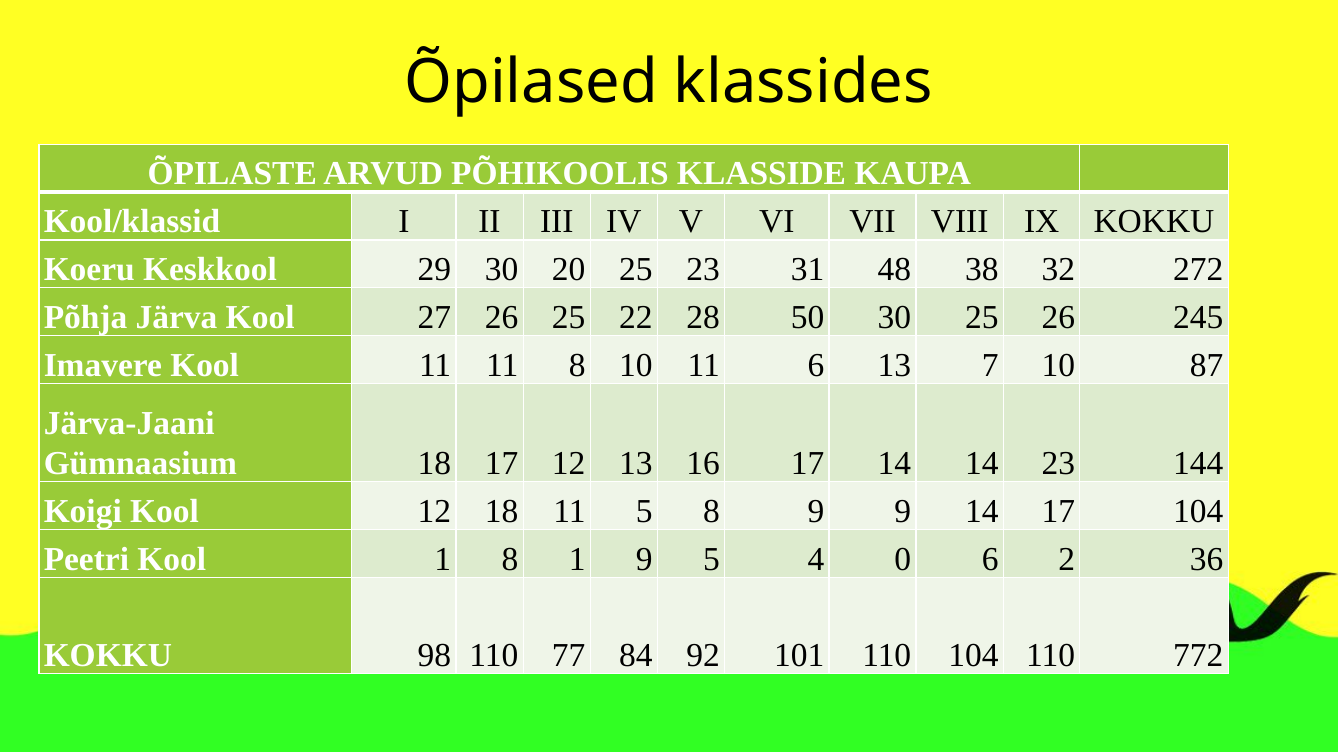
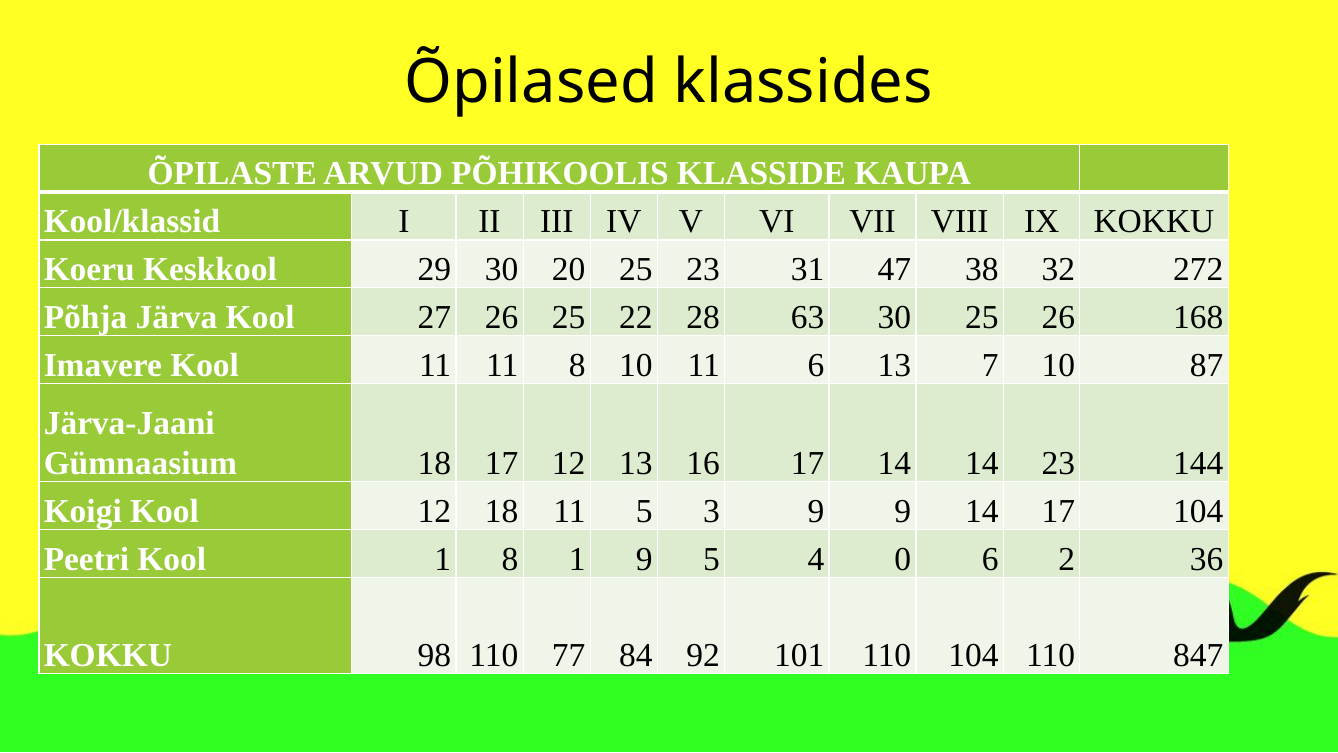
48: 48 -> 47
50: 50 -> 63
245: 245 -> 168
5 8: 8 -> 3
772: 772 -> 847
